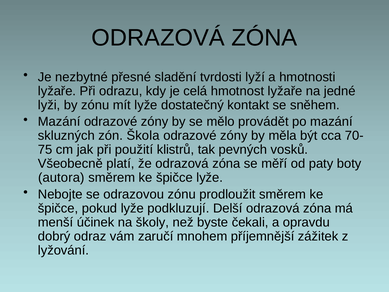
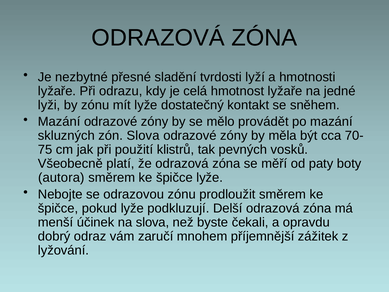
zón Škola: Škola -> Slova
na školy: školy -> slova
